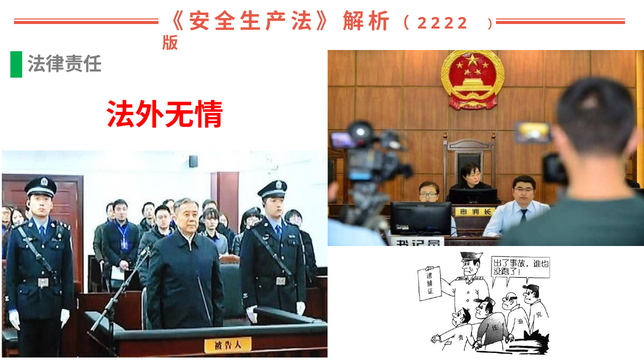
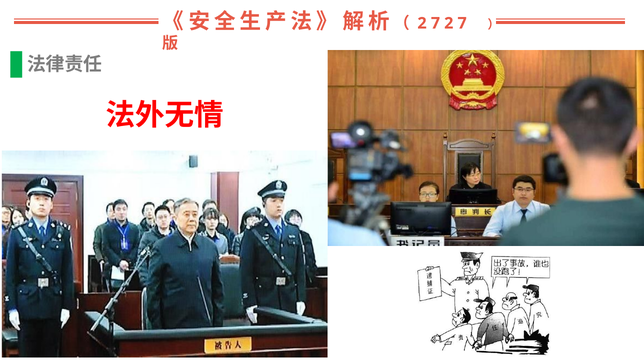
2 at (435, 23): 2 -> 7
2 at (462, 23): 2 -> 7
